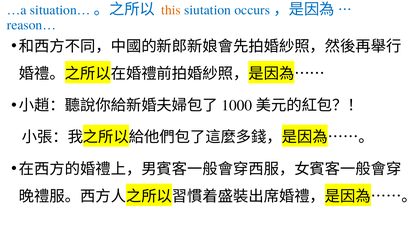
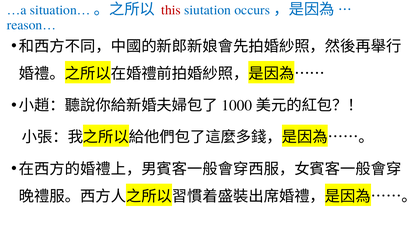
this colour: orange -> red
